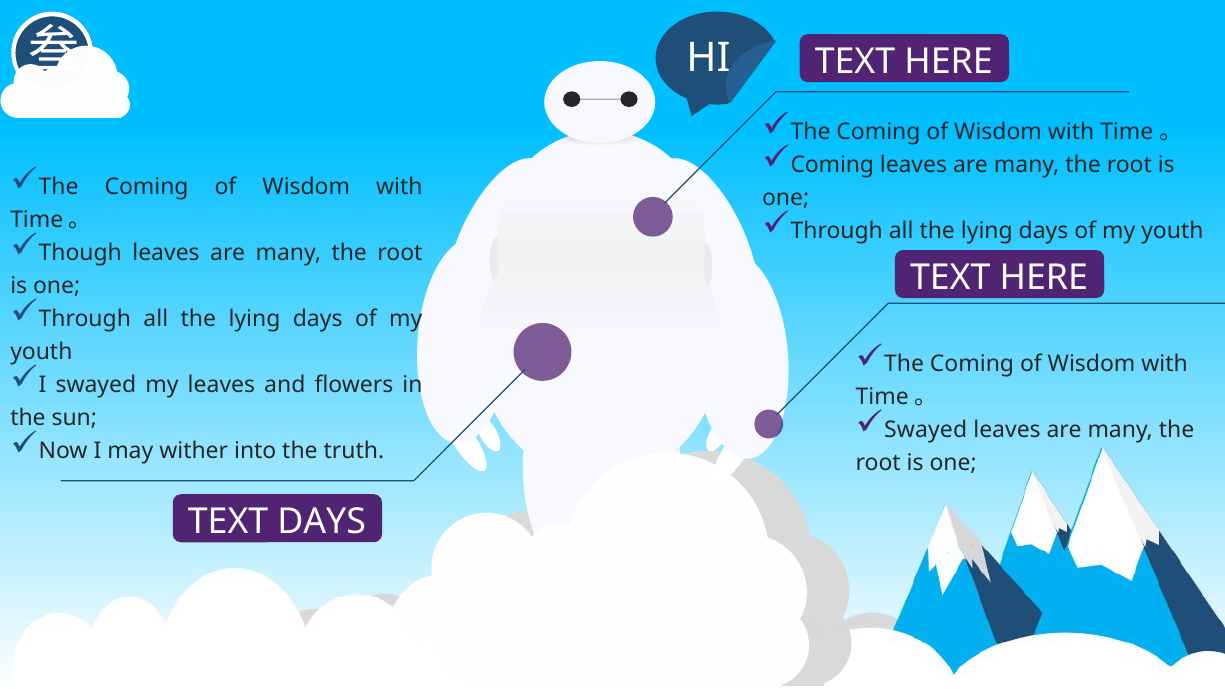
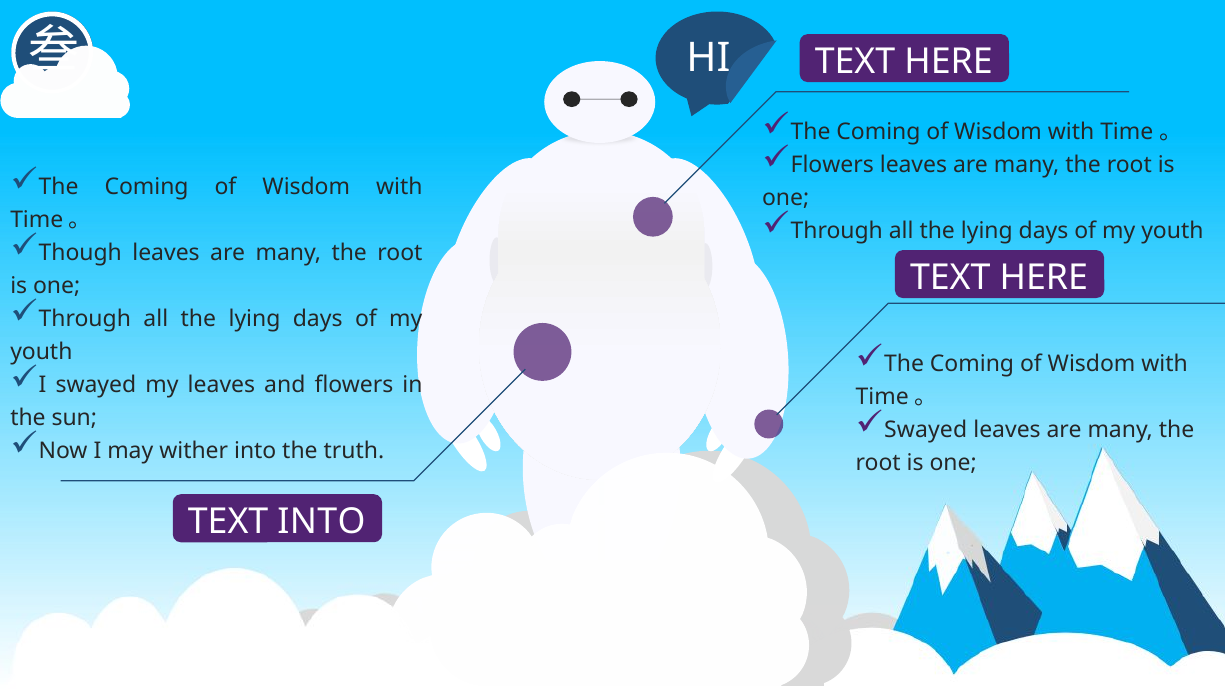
Coming at (832, 165): Coming -> Flowers
TEXT DAYS: DAYS -> INTO
